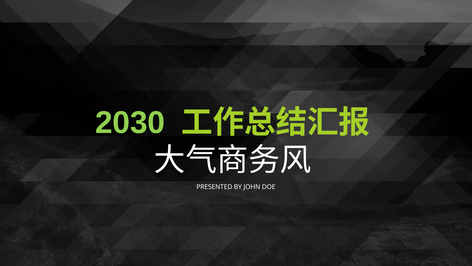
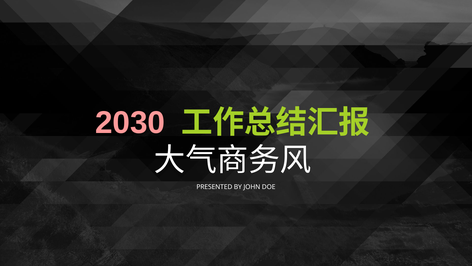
2030 colour: light green -> pink
